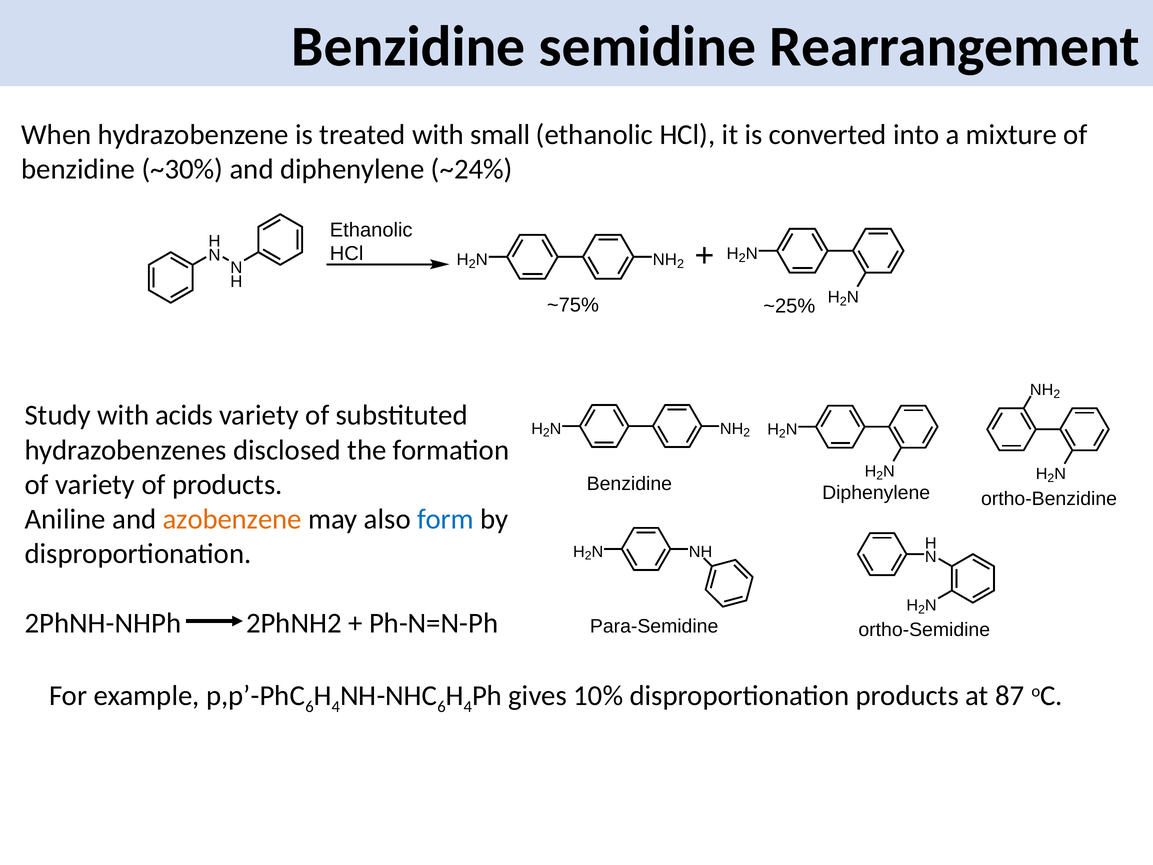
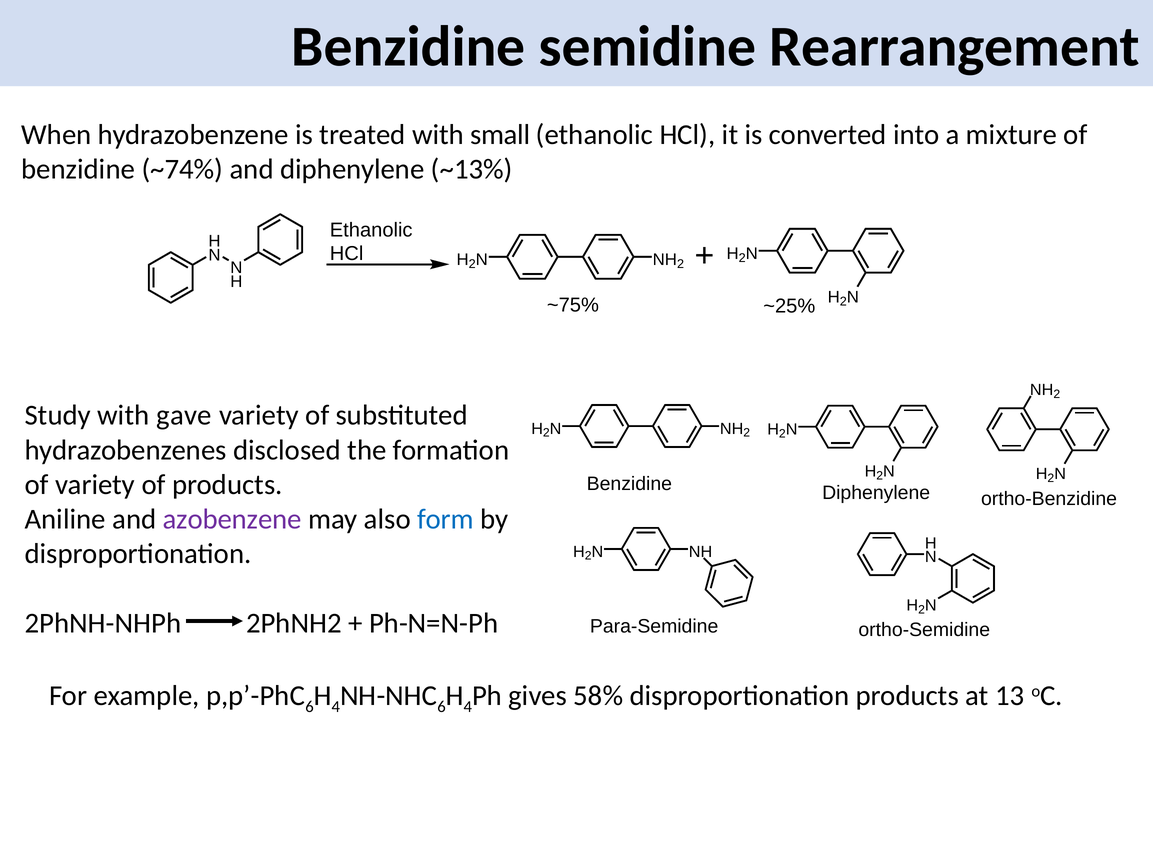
~30%: ~30% -> ~74%
~24%: ~24% -> ~13%
acids: acids -> gave
azobenzene colour: orange -> purple
10%: 10% -> 58%
87: 87 -> 13
